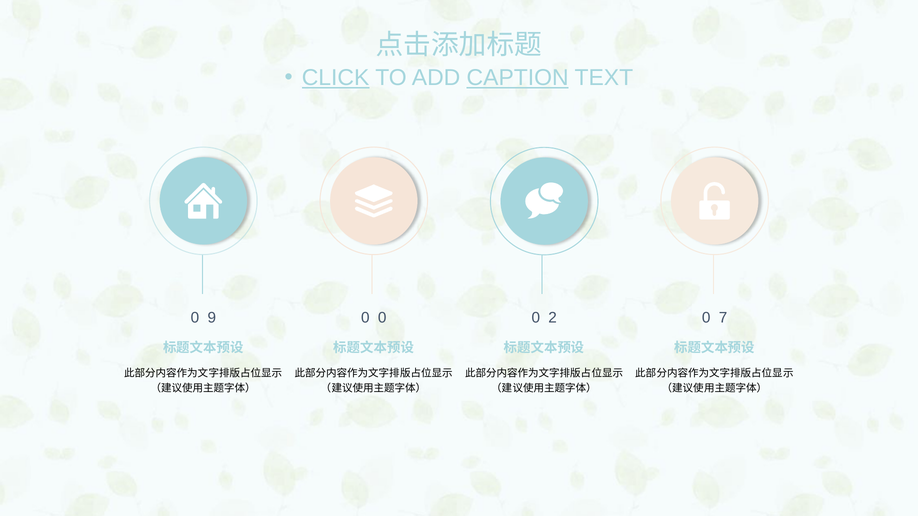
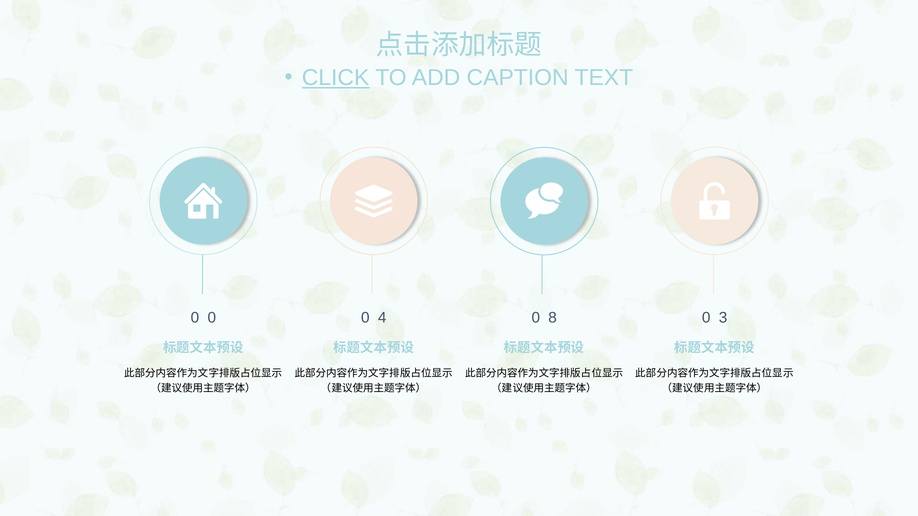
CAPTION underline: present -> none
0 9: 9 -> 0
0 0: 0 -> 4
2: 2 -> 8
7: 7 -> 3
